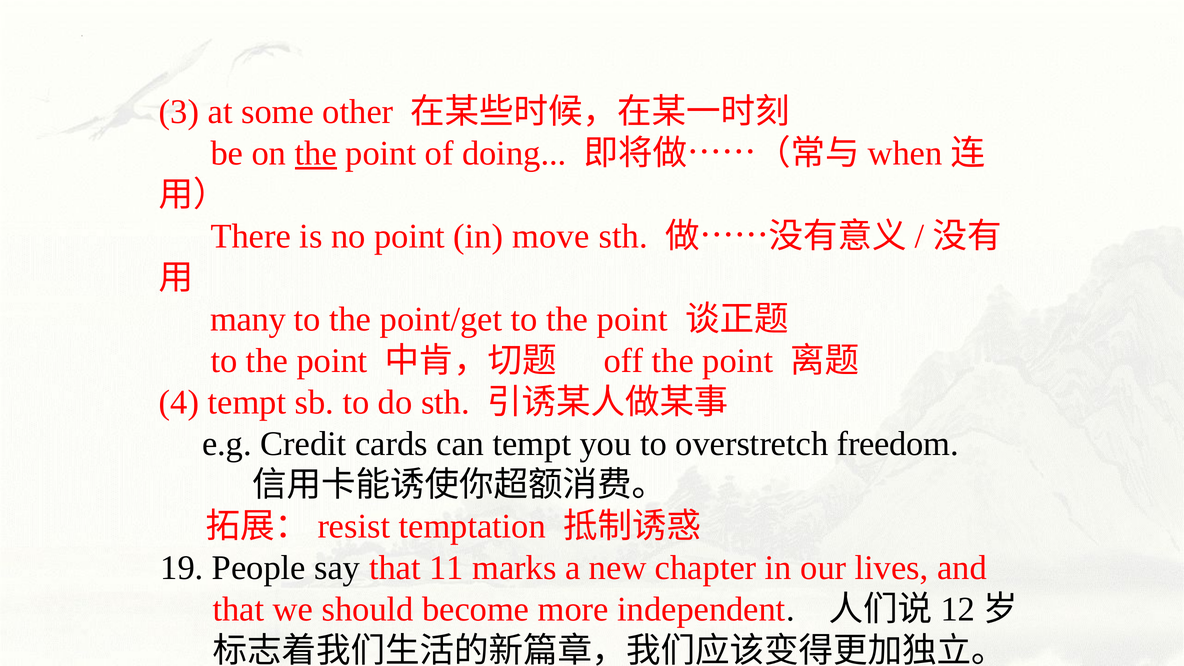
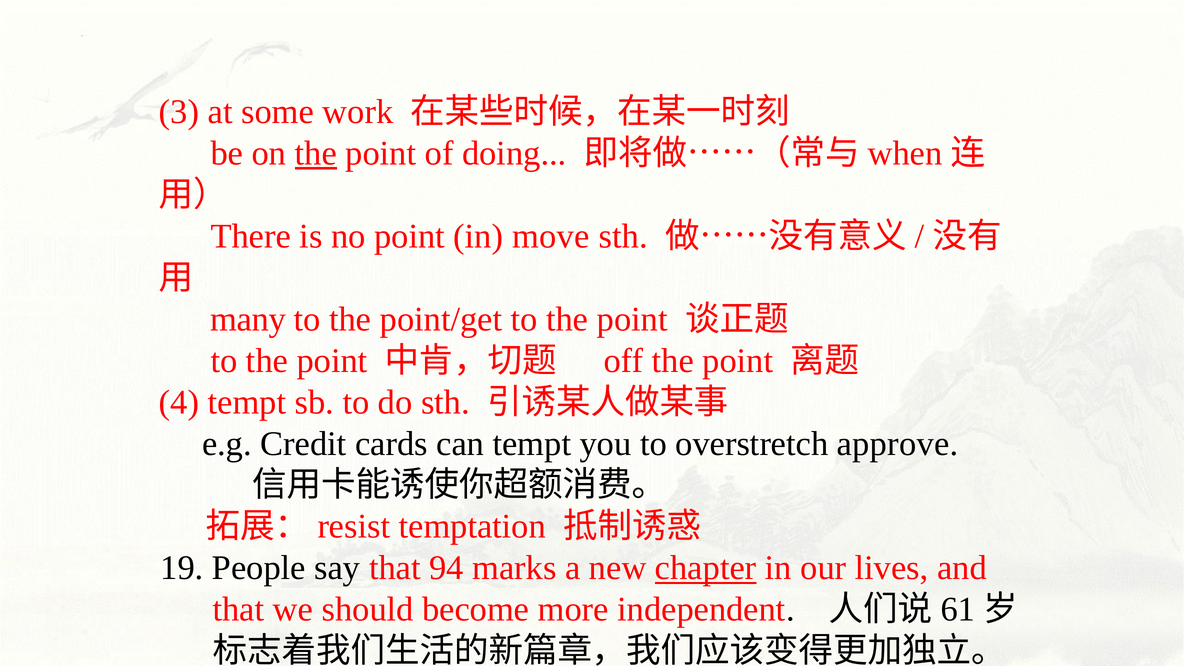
other: other -> work
freedom: freedom -> approve
11: 11 -> 94
chapter underline: none -> present
12: 12 -> 61
